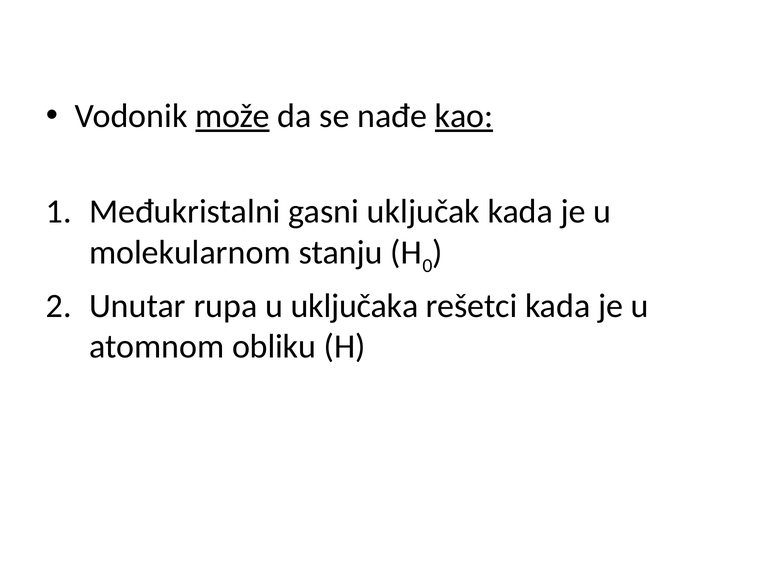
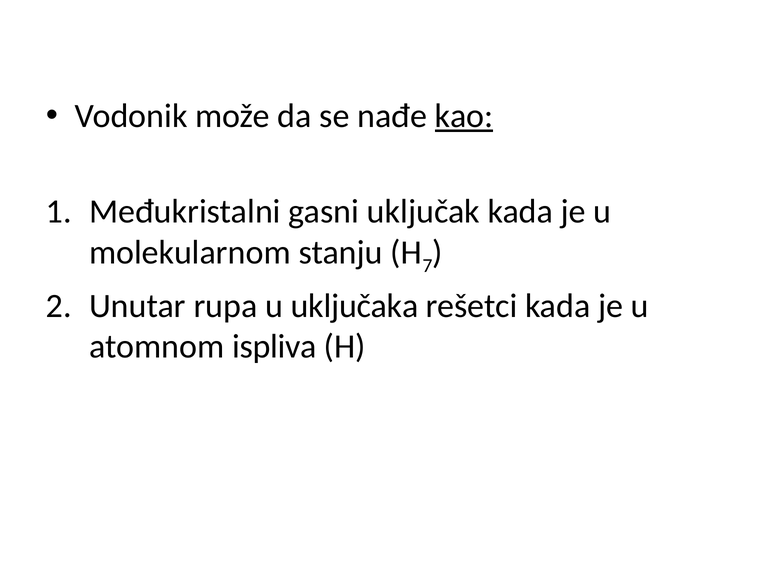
može underline: present -> none
0: 0 -> 7
obliku: obliku -> ispliva
